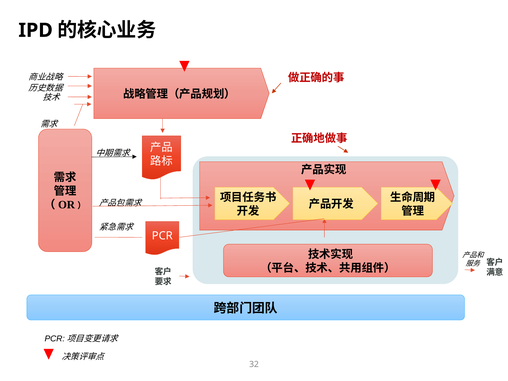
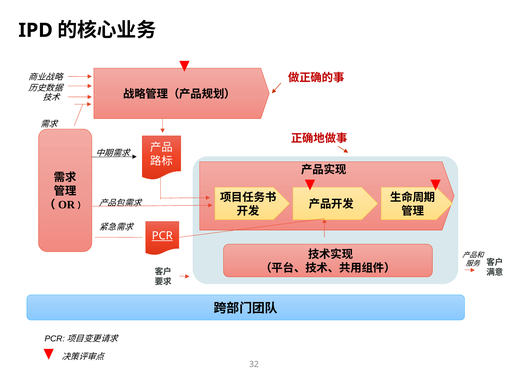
PCR underline: none -> present
